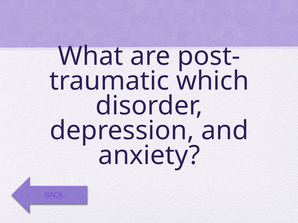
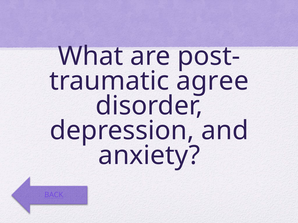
which: which -> agree
